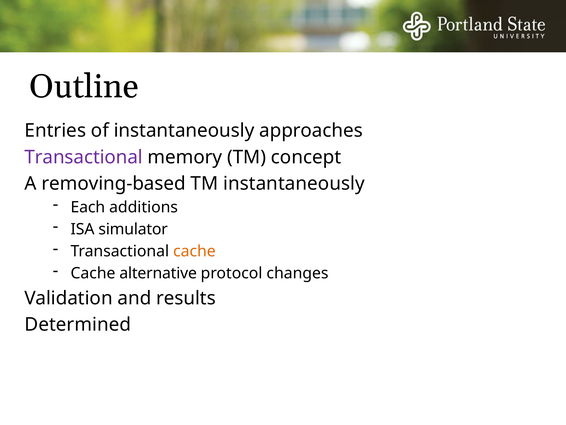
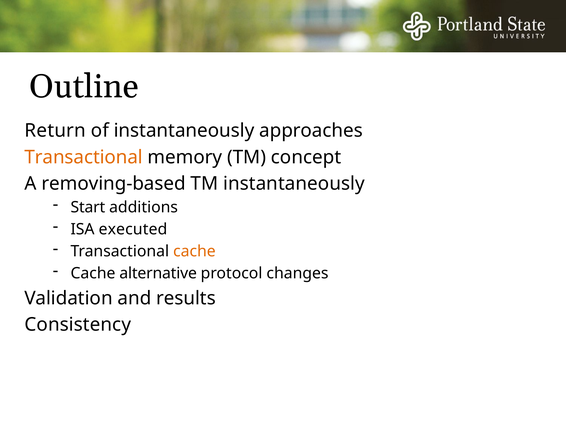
Entries: Entries -> Return
Transactional at (84, 157) colour: purple -> orange
Each: Each -> Start
simulator: simulator -> executed
Determined: Determined -> Consistency
